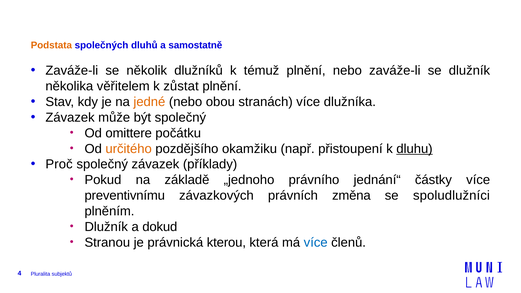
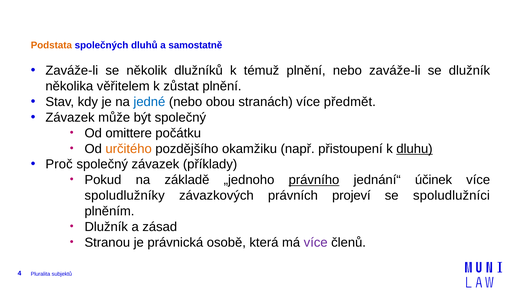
jedné colour: orange -> blue
dlužníka: dlužníka -> předmět
právního underline: none -> present
částky: částky -> účinek
preventivnímu: preventivnímu -> spoludlužníky
změna: změna -> projeví
dokud: dokud -> zásad
kterou: kterou -> osobě
více at (316, 243) colour: blue -> purple
